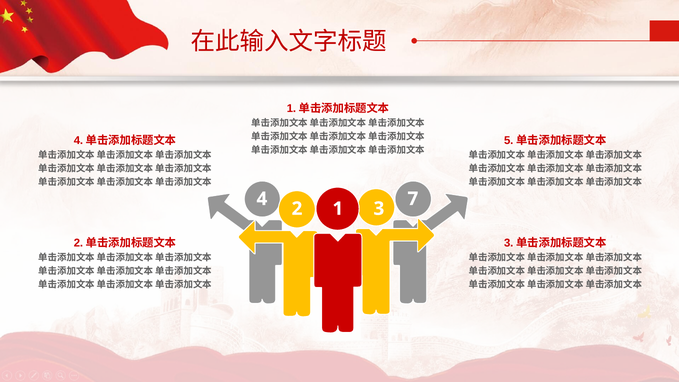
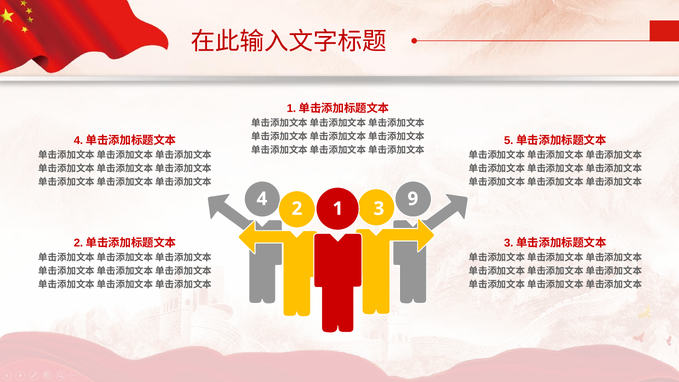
7: 7 -> 9
